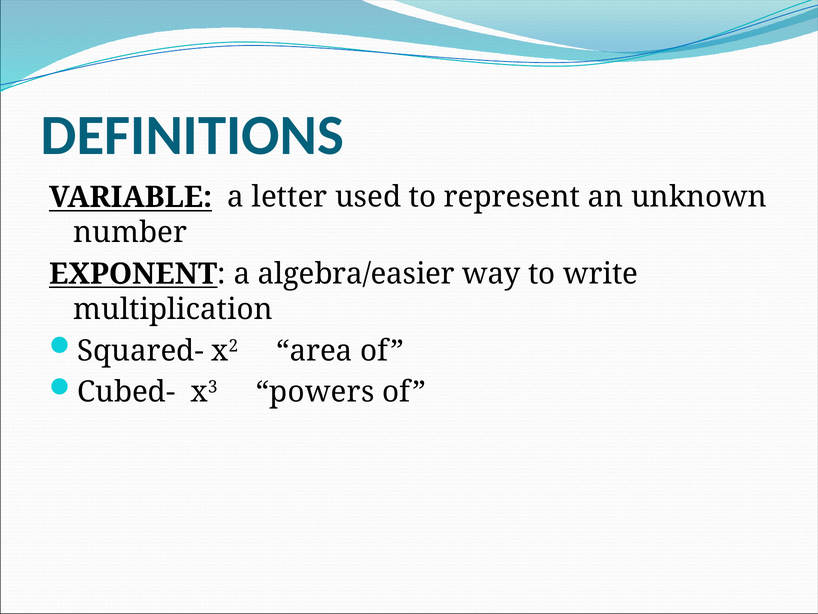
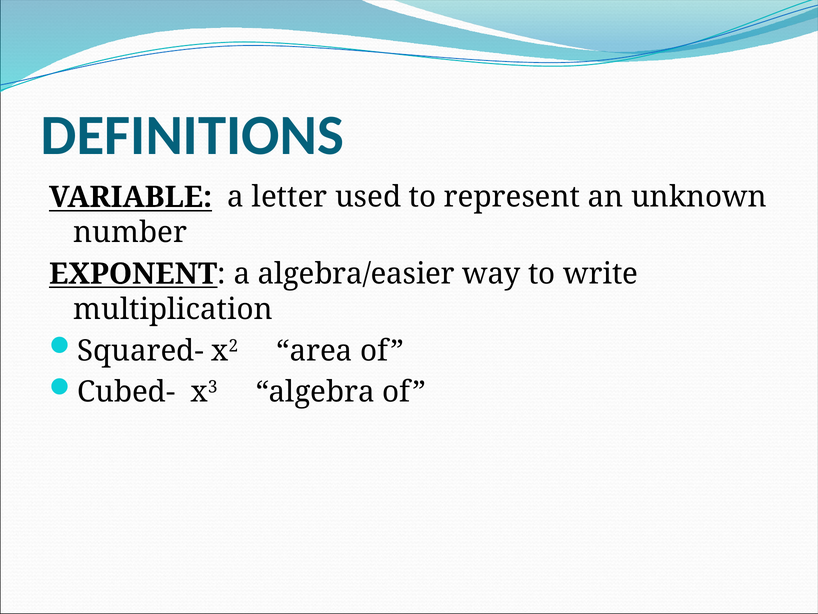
powers: powers -> algebra
